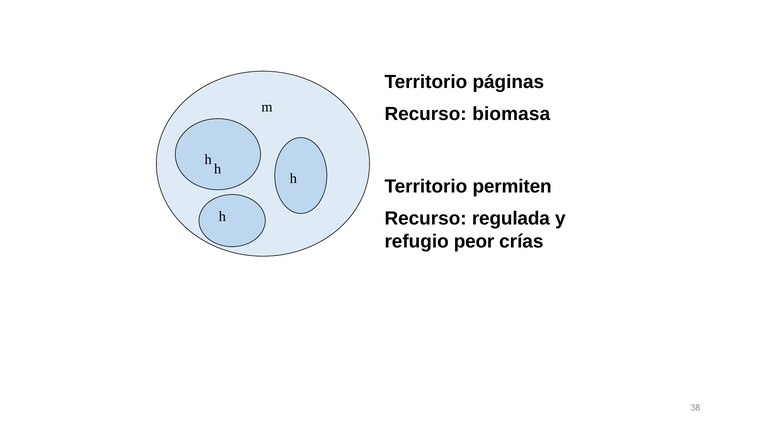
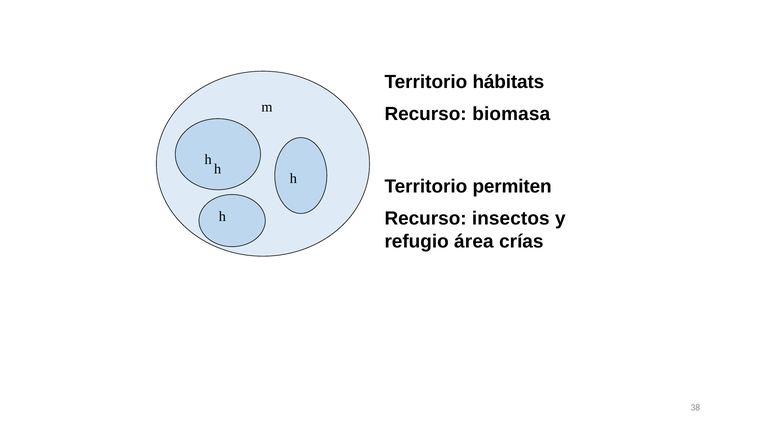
páginas: páginas -> hábitats
regulada: regulada -> insectos
peor: peor -> área
